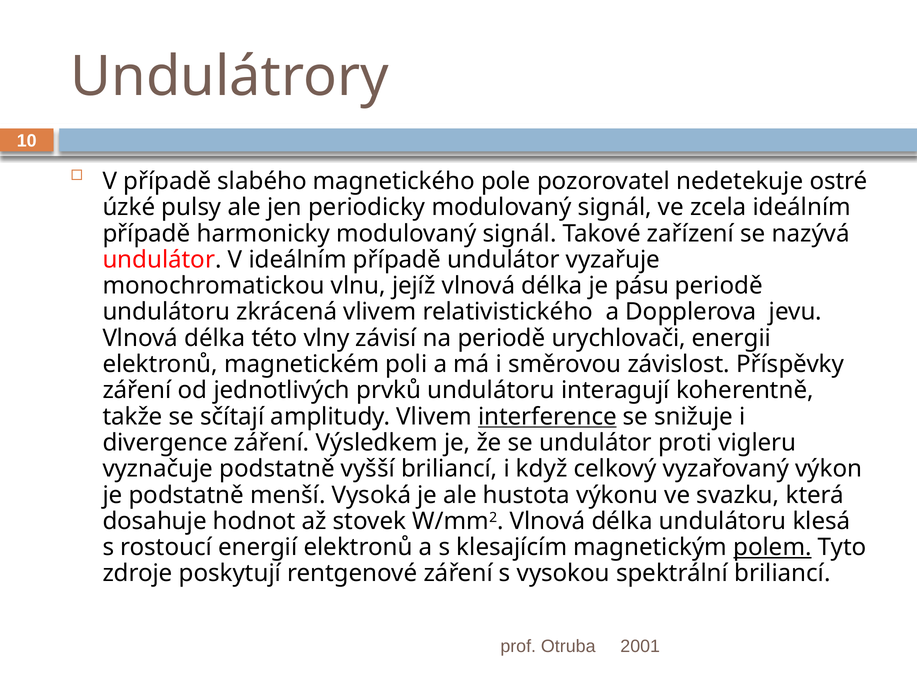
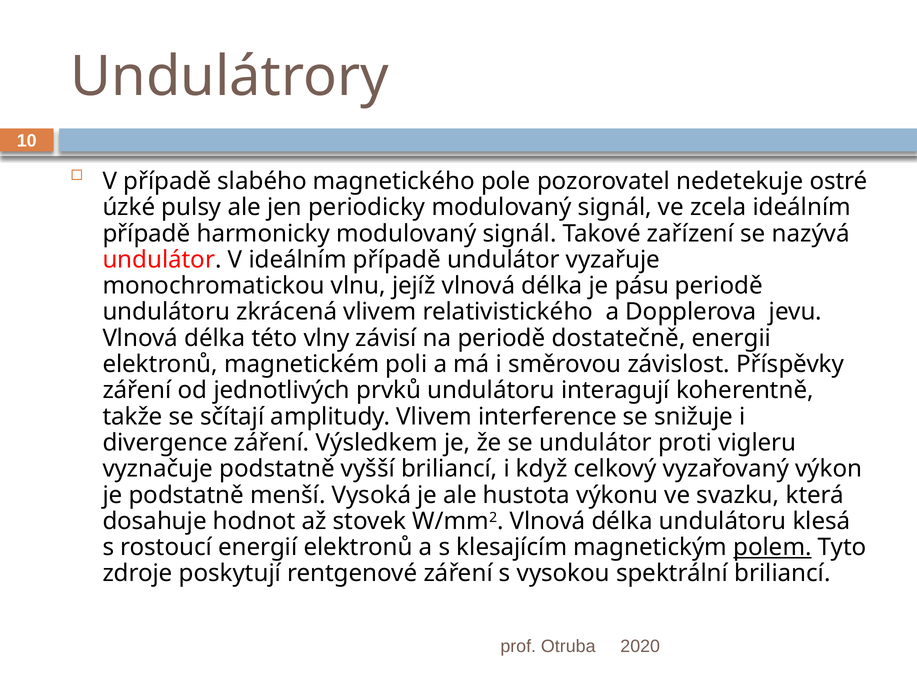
urychlovači: urychlovači -> dostatečně
interference underline: present -> none
2001: 2001 -> 2020
